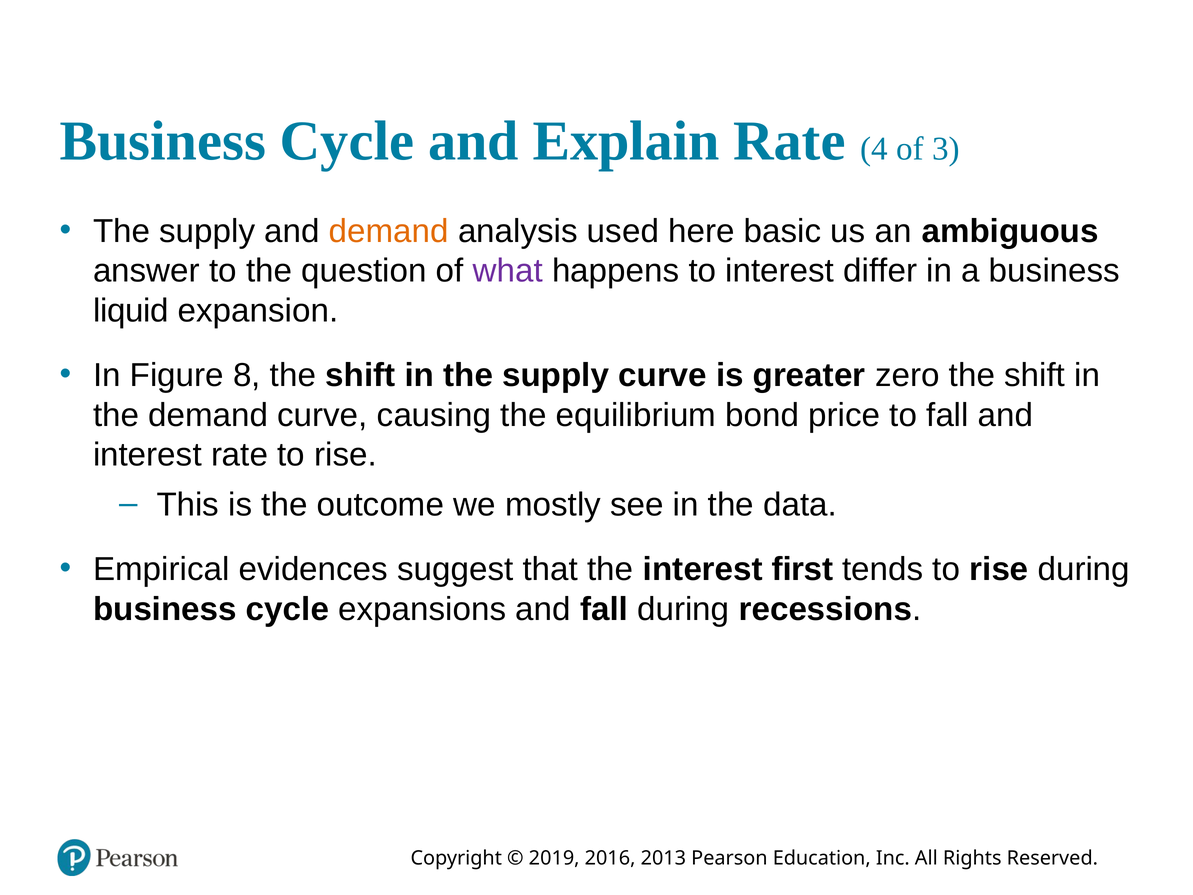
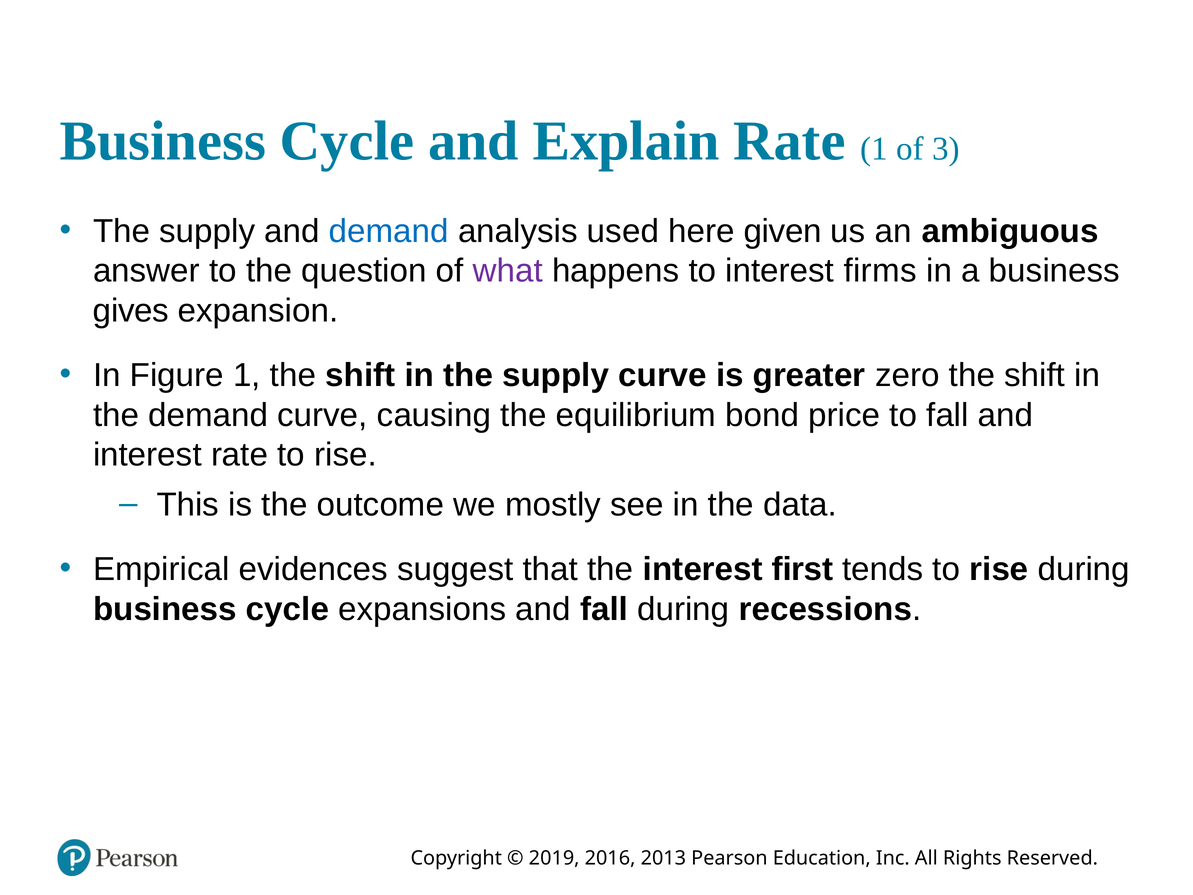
Rate 4: 4 -> 1
demand at (389, 231) colour: orange -> blue
basic: basic -> given
differ: differ -> firms
liquid: liquid -> gives
Figure 8: 8 -> 1
